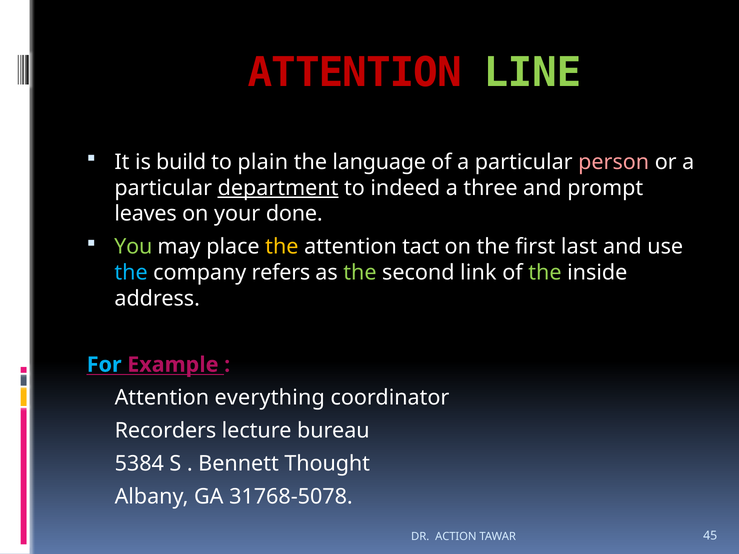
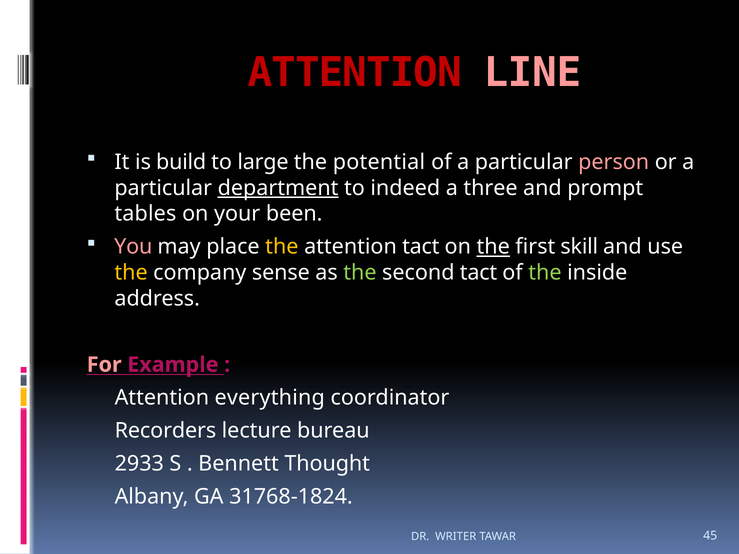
LINE colour: light green -> pink
plain: plain -> large
language: language -> potential
leaves: leaves -> tables
done: done -> been
You colour: light green -> pink
the at (493, 247) underline: none -> present
last: last -> skill
the at (131, 273) colour: light blue -> yellow
refers: refers -> sense
second link: link -> tact
For colour: light blue -> pink
5384: 5384 -> 2933
31768-5078: 31768-5078 -> 31768-1824
ACTION: ACTION -> WRITER
